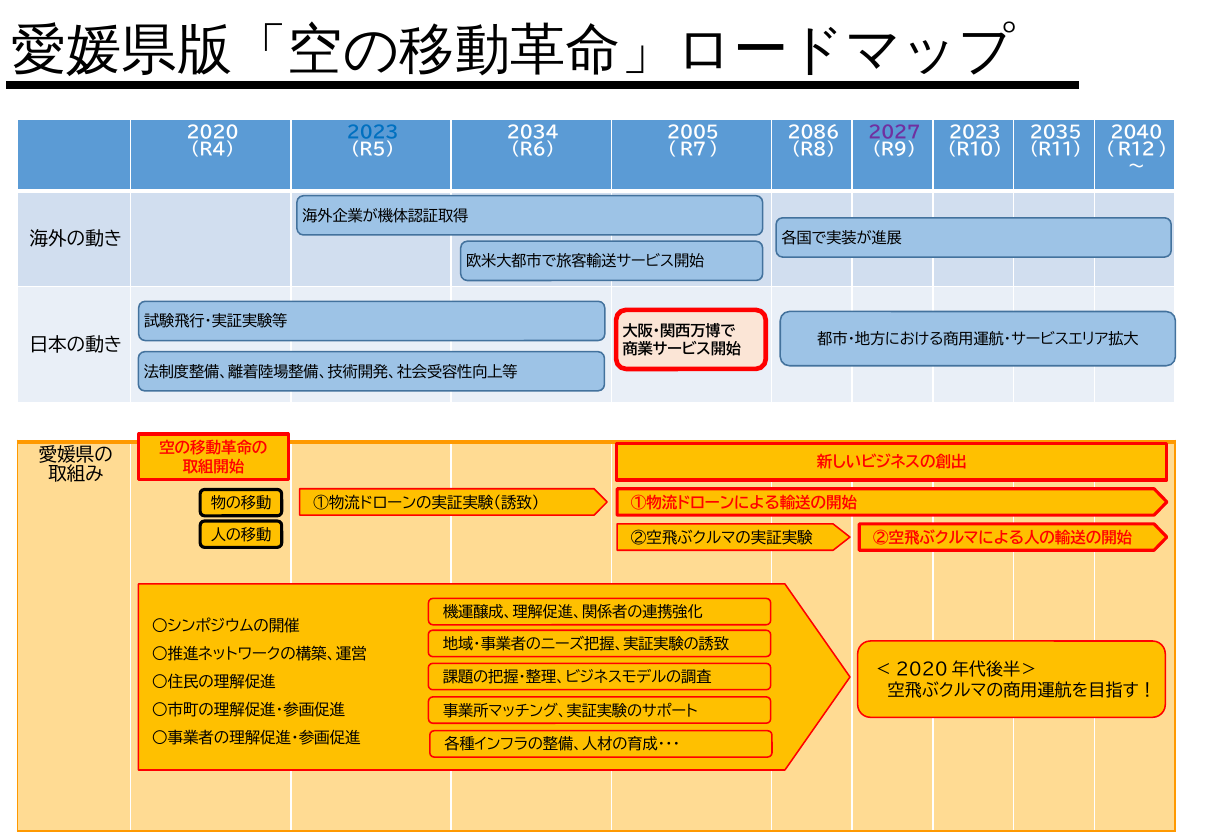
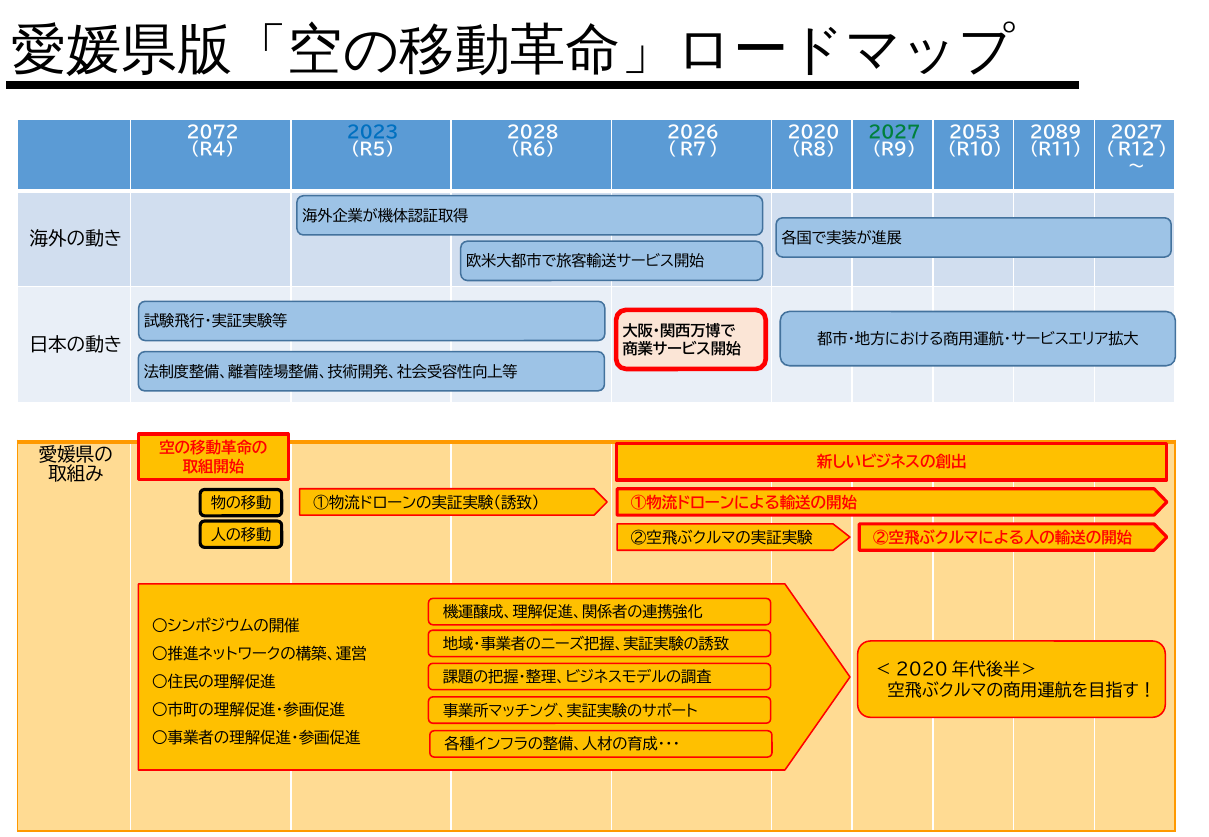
2020: 2020 -> 2072
2034: 2034 -> 2028
2005: 2005 -> 2026
2086: 2086 -> 2020
2027 at (894, 133) colour: purple -> green
2023 at (975, 133): 2023 -> 2053
2035: 2035 -> 2089
2040 at (1136, 133): 2040 -> 2027
